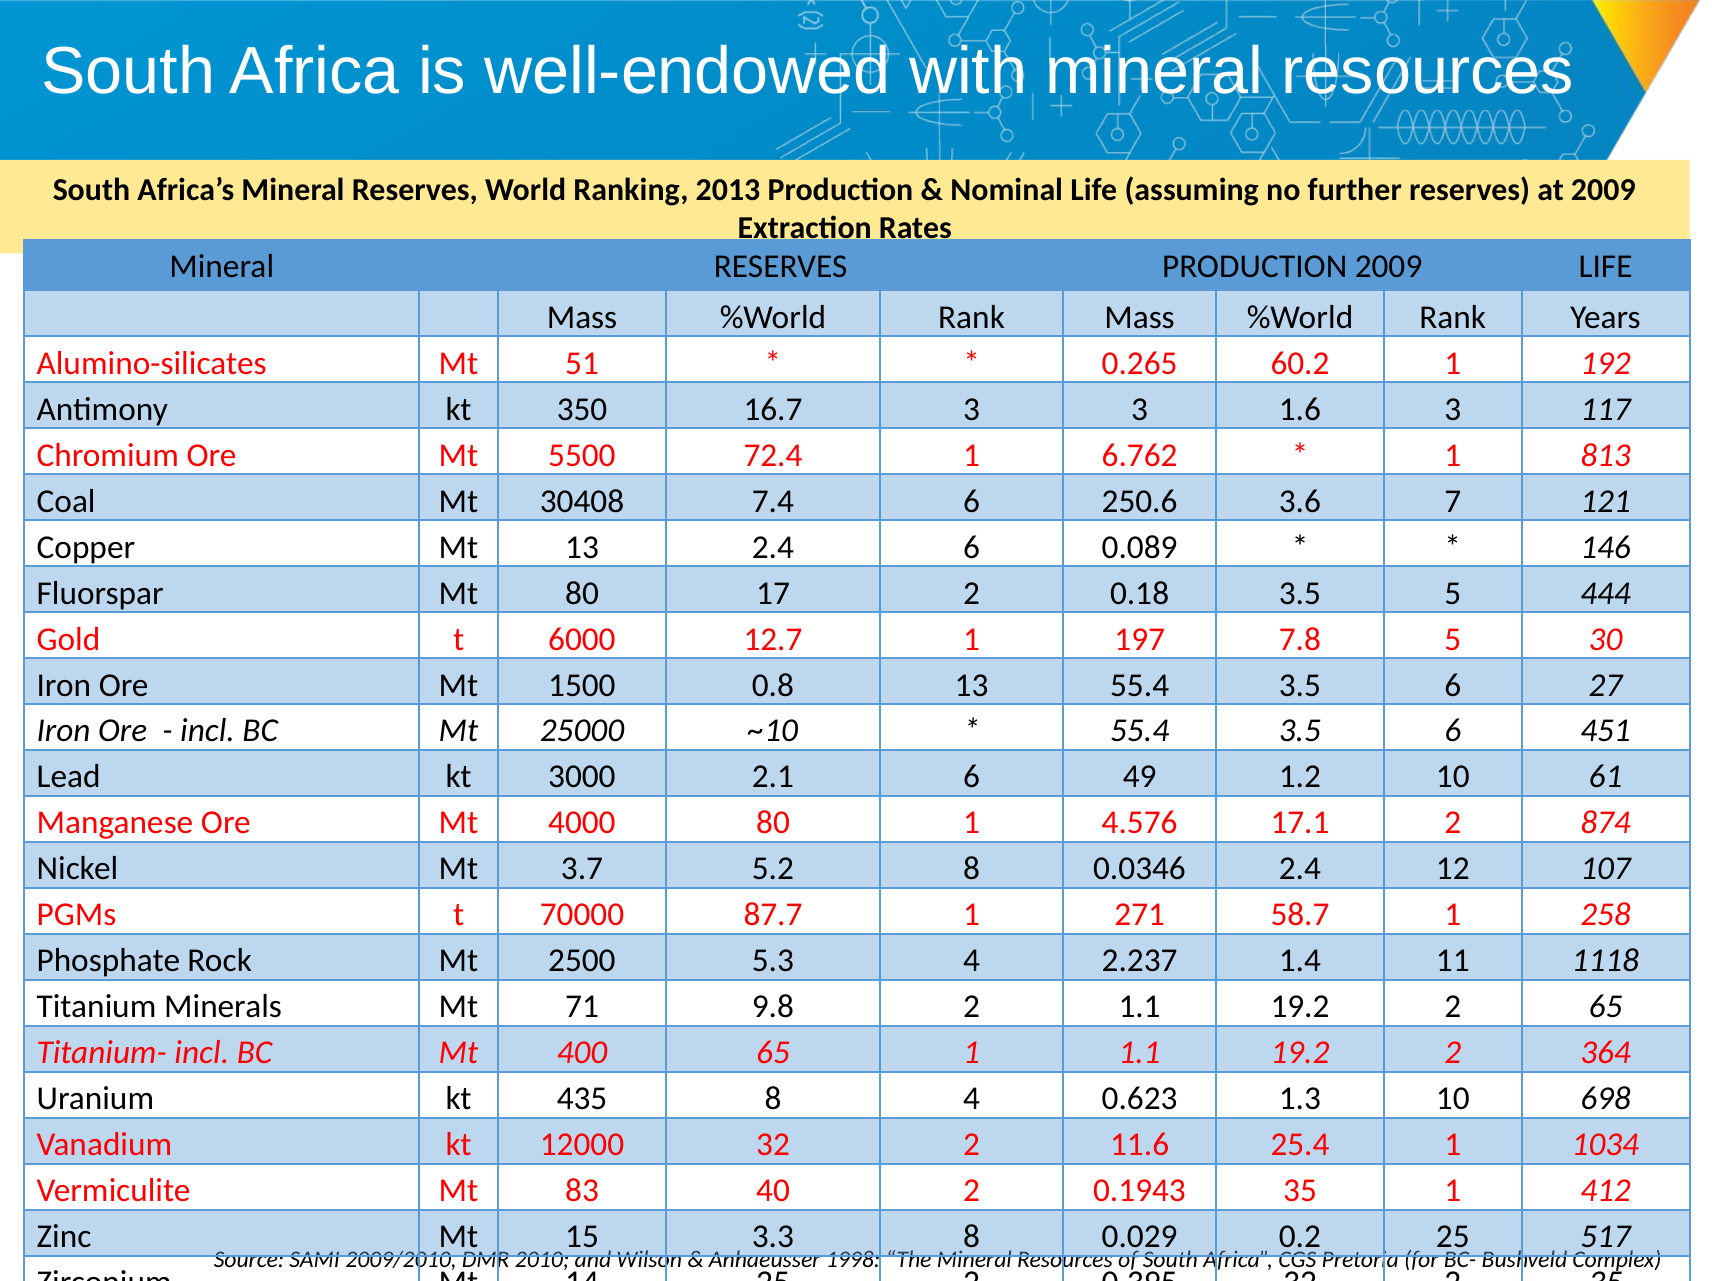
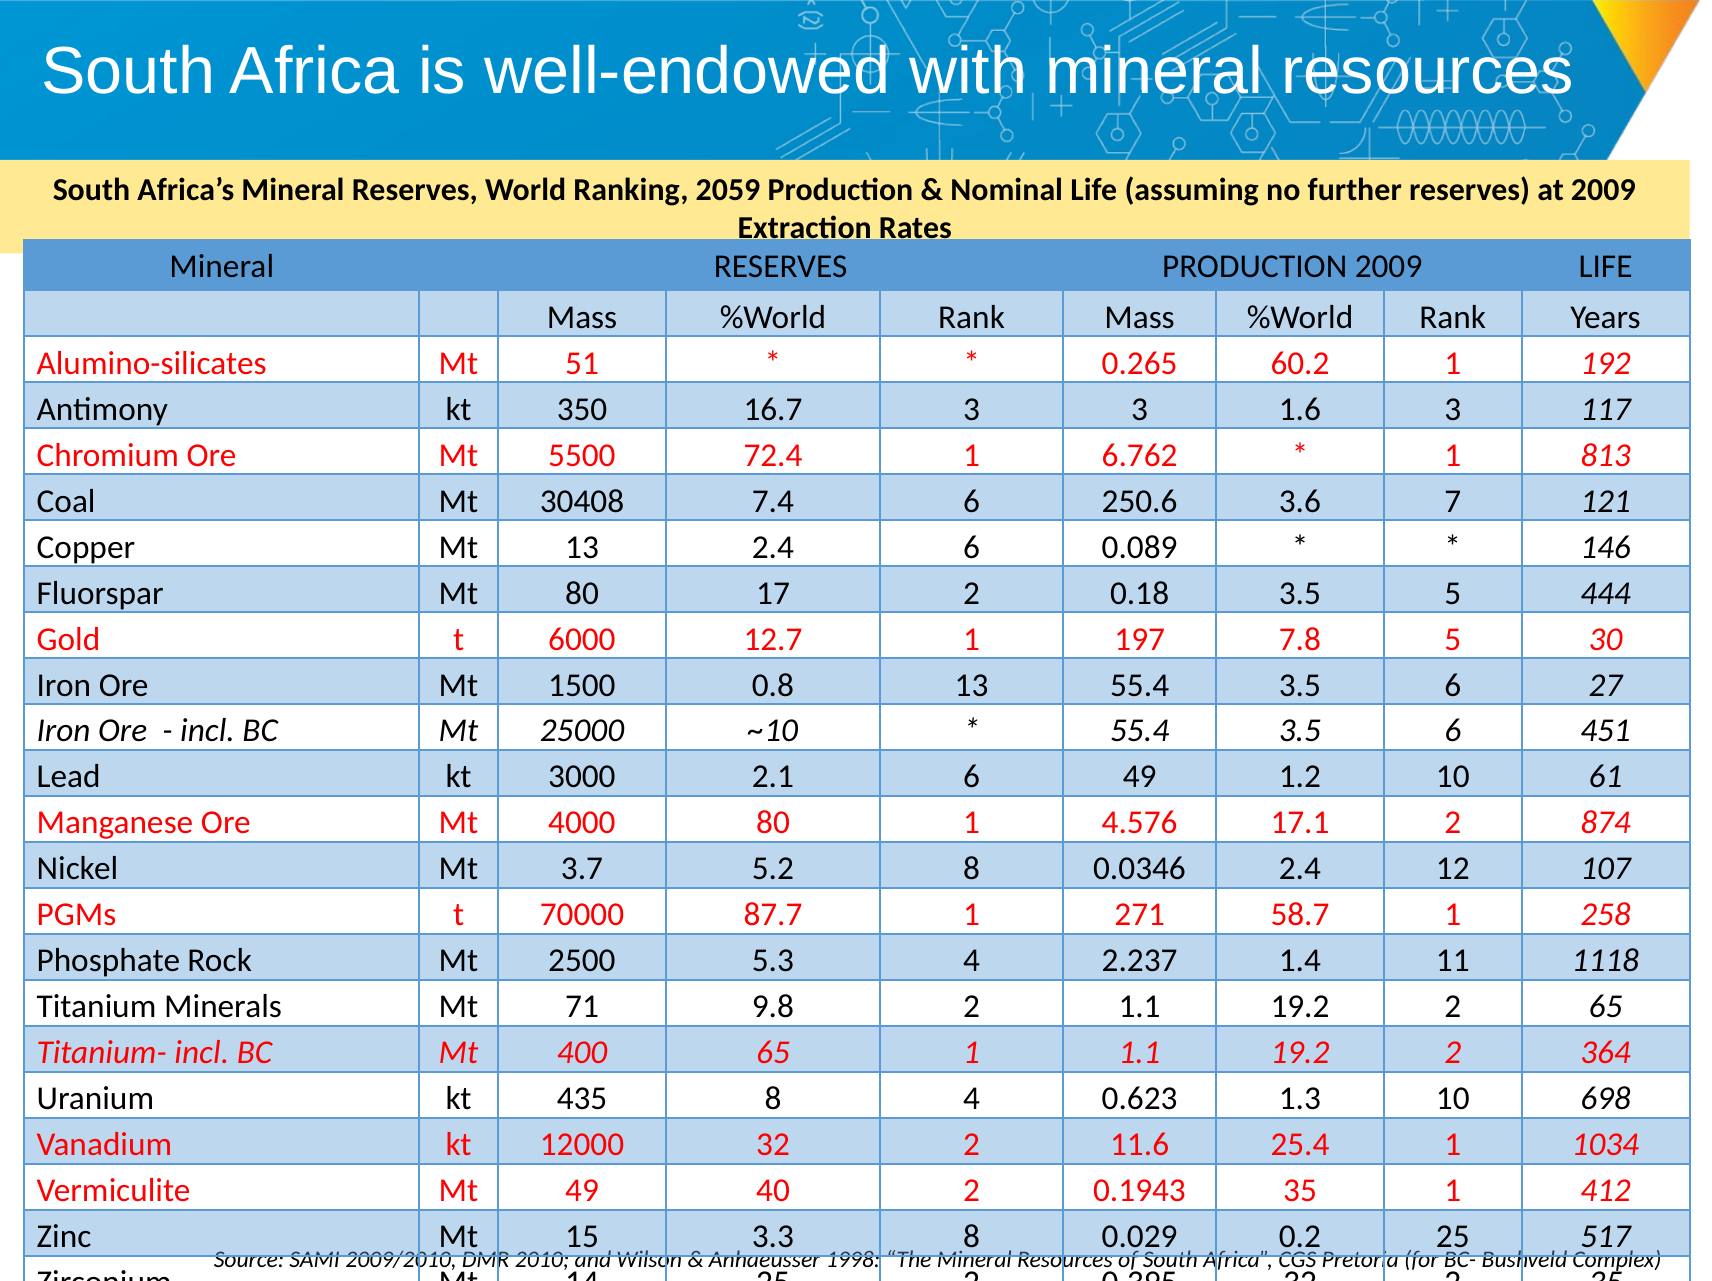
2013: 2013 -> 2059
Mt 83: 83 -> 49
